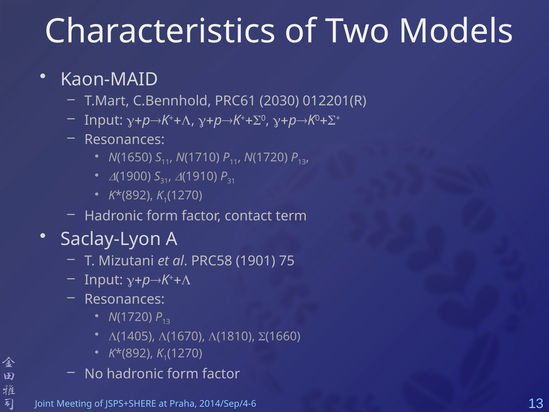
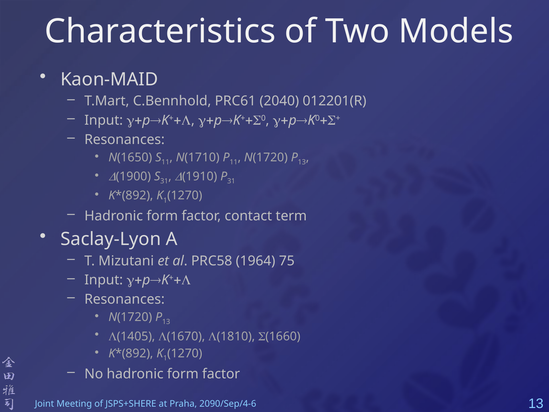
2030: 2030 -> 2040
1901: 1901 -> 1964
2014/Sep/4-6: 2014/Sep/4-6 -> 2090/Sep/4-6
